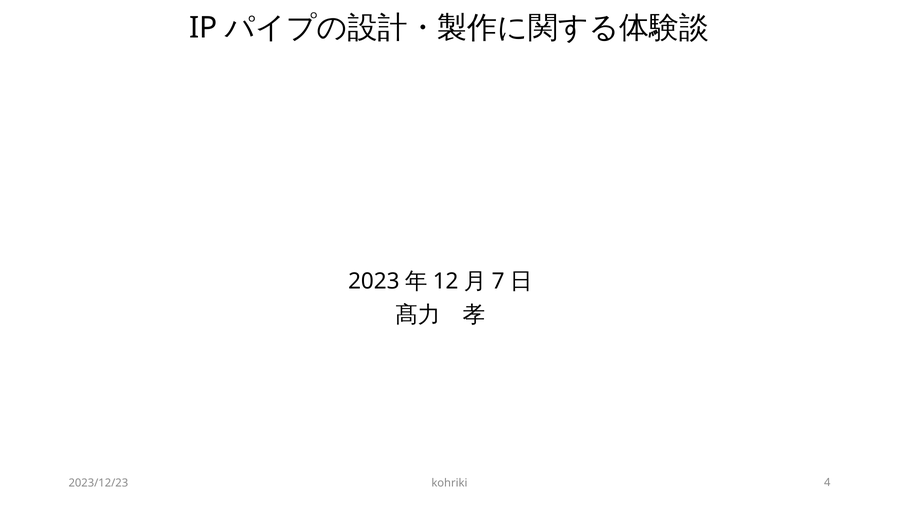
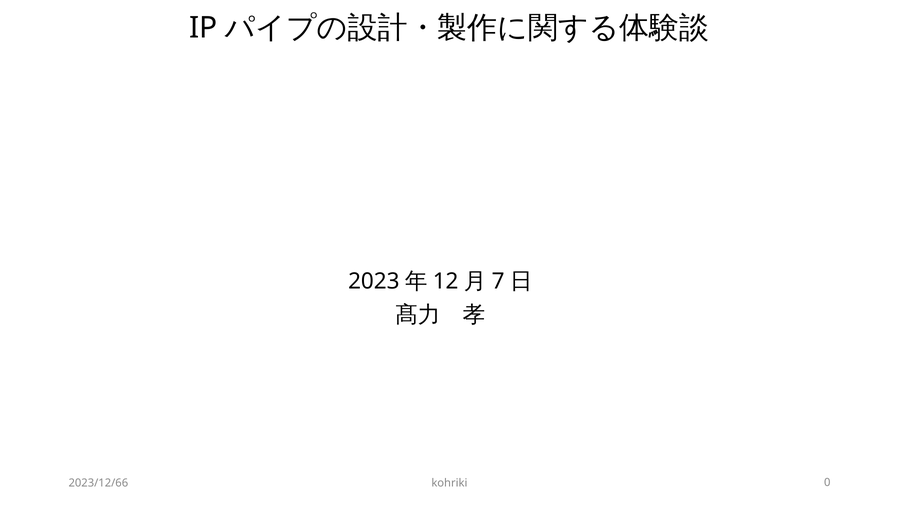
2023/12/23: 2023/12/23 -> 2023/12/66
4: 4 -> 0
